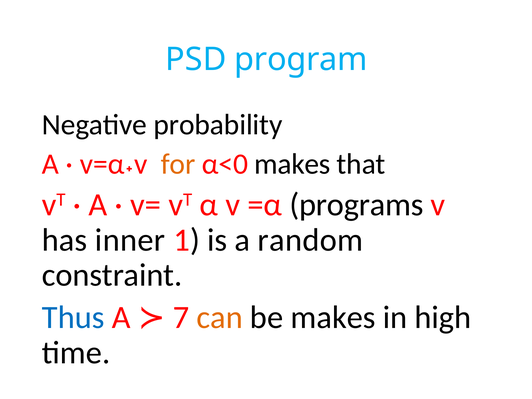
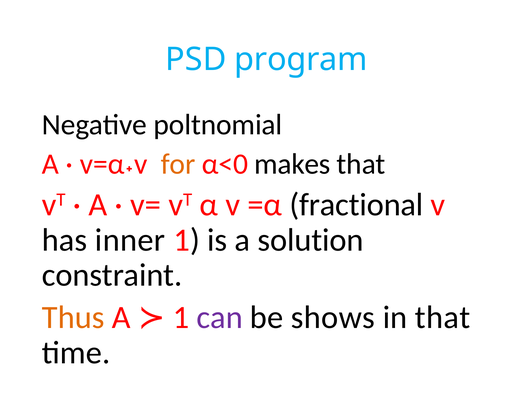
probability: probability -> poltnomial
programs: programs -> fractional
random: random -> solution
can colour: orange -> purple
be makes: makes -> shows
in high: high -> that
Thus colour: blue -> orange
A 7: 7 -> 1
